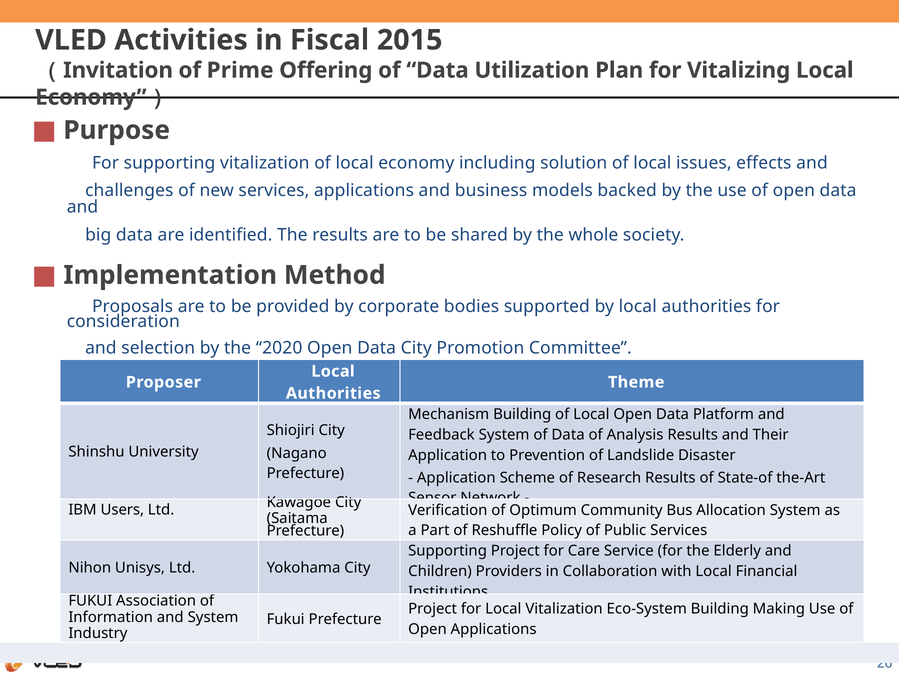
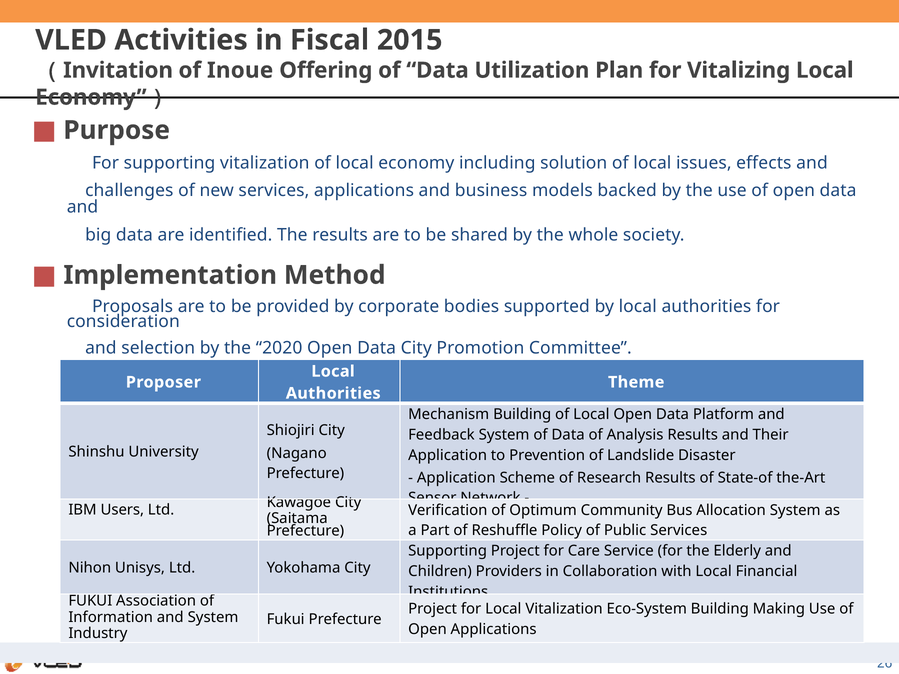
Prime: Prime -> Inoue
